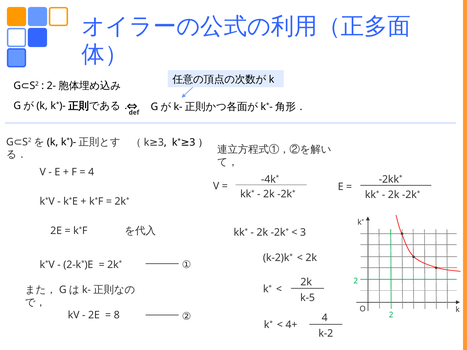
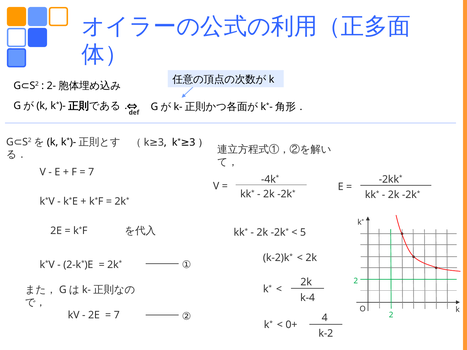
4 at (91, 172): 4 -> 7
3 at (303, 233): 3 -> 5
k-5: k-5 -> k-4
8 at (117, 315): 8 -> 7
4+: 4+ -> 0+
